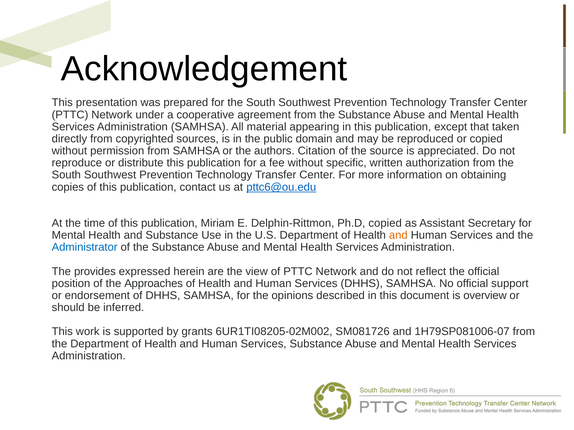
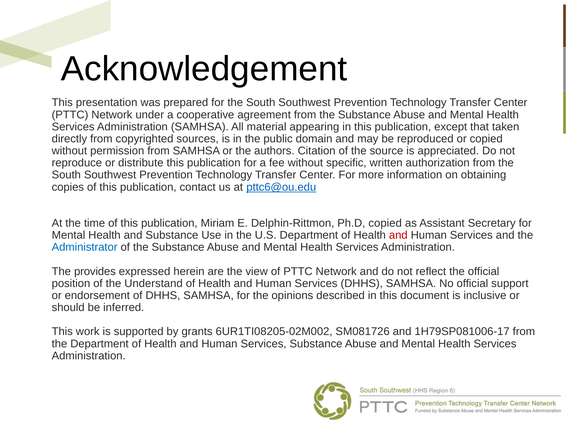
and at (398, 235) colour: orange -> red
Approaches: Approaches -> Understand
overview: overview -> inclusive
1H79SP081006-07: 1H79SP081006-07 -> 1H79SP081006-17
